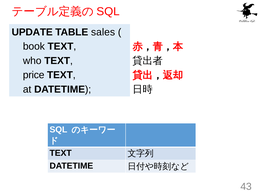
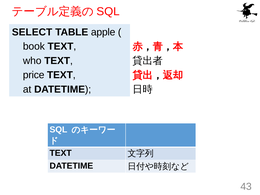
UPDATE: UPDATE -> SELECT
sales: sales -> apple
